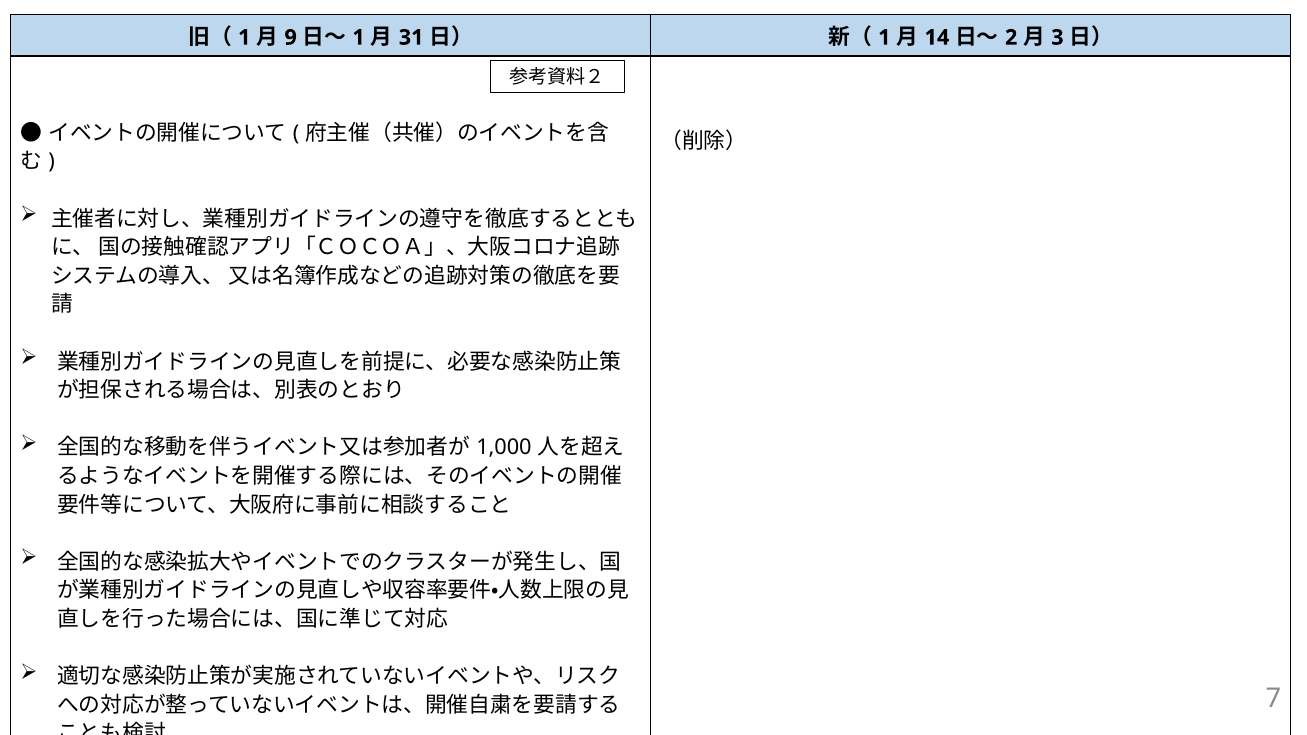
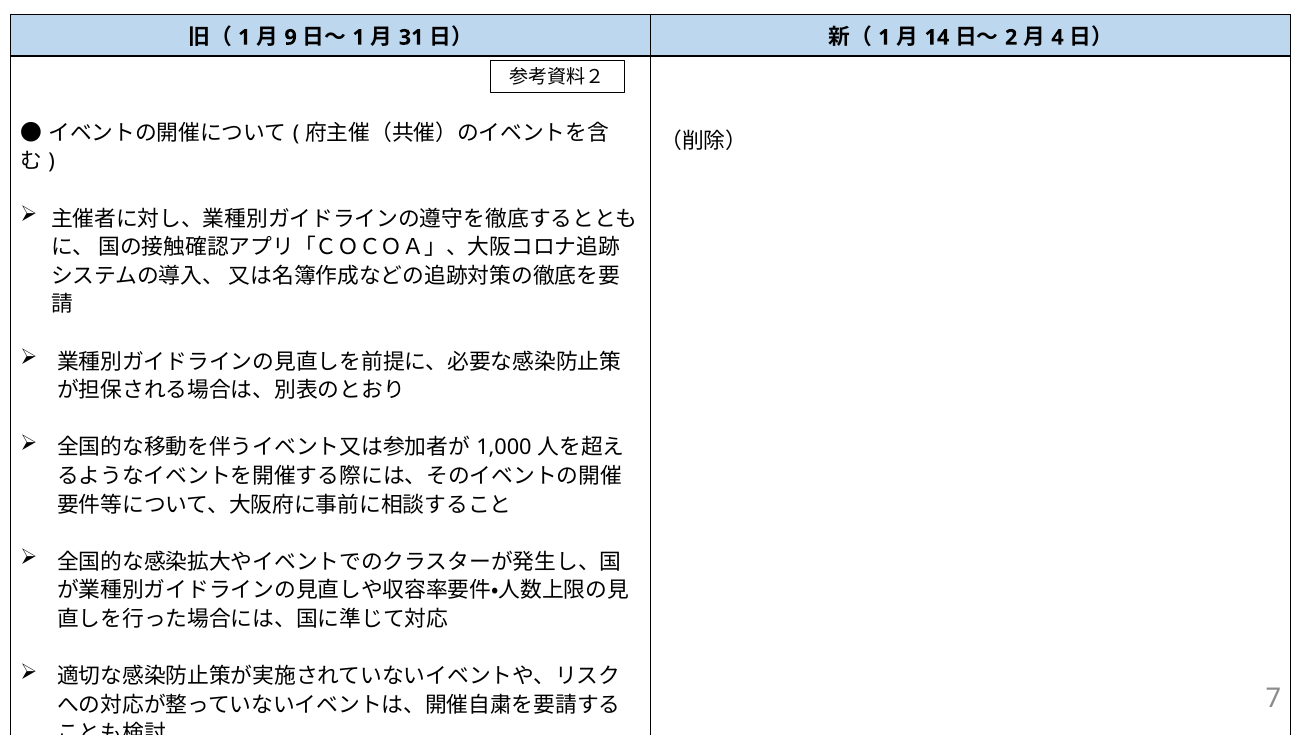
3: 3 -> 4
